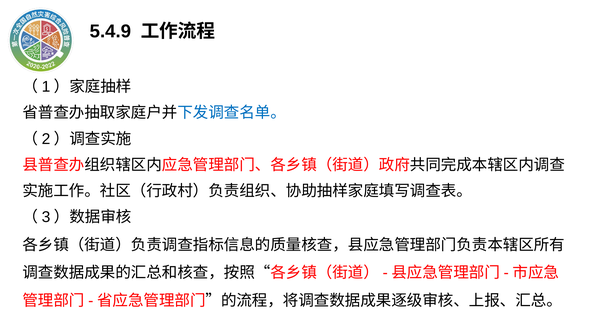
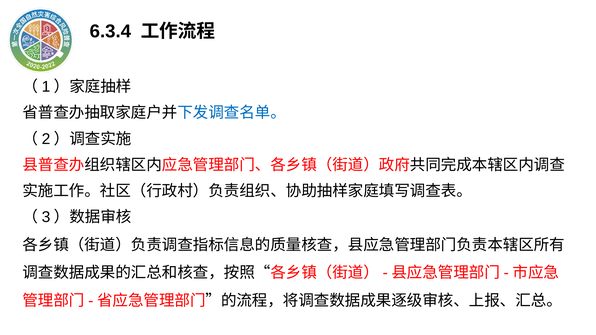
5.4.9: 5.4.9 -> 6.3.4
